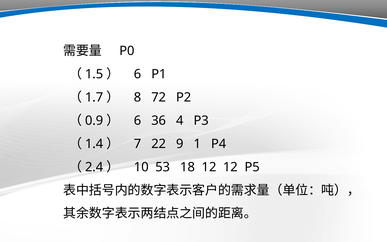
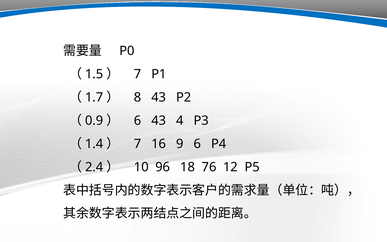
6 at (138, 74): 6 -> 7
8 72: 72 -> 43
6 36: 36 -> 43
22: 22 -> 16
9 1: 1 -> 6
53: 53 -> 96
18 12: 12 -> 76
